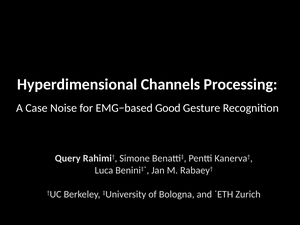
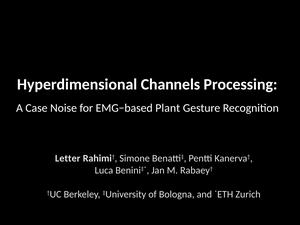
Good: Good -> Plant
Query: Query -> Letter
